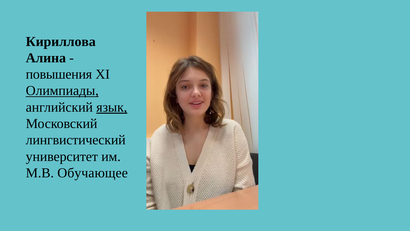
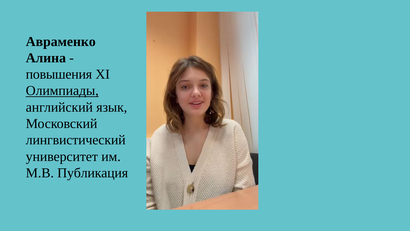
Кириллова: Кириллова -> Авраменко
язык underline: present -> none
Обучающее: Обучающее -> Публикация
